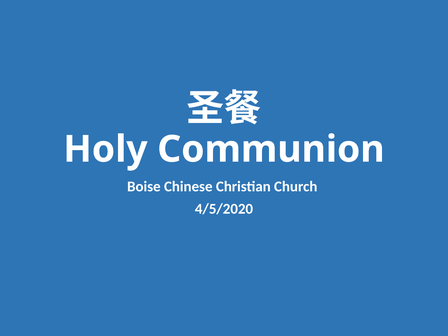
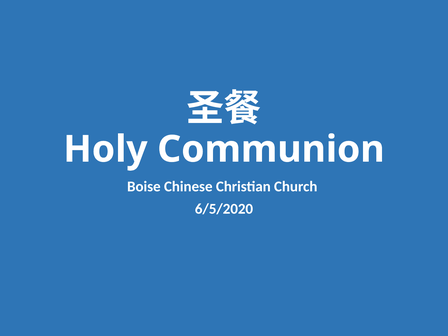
4/5/2020: 4/5/2020 -> 6/5/2020
